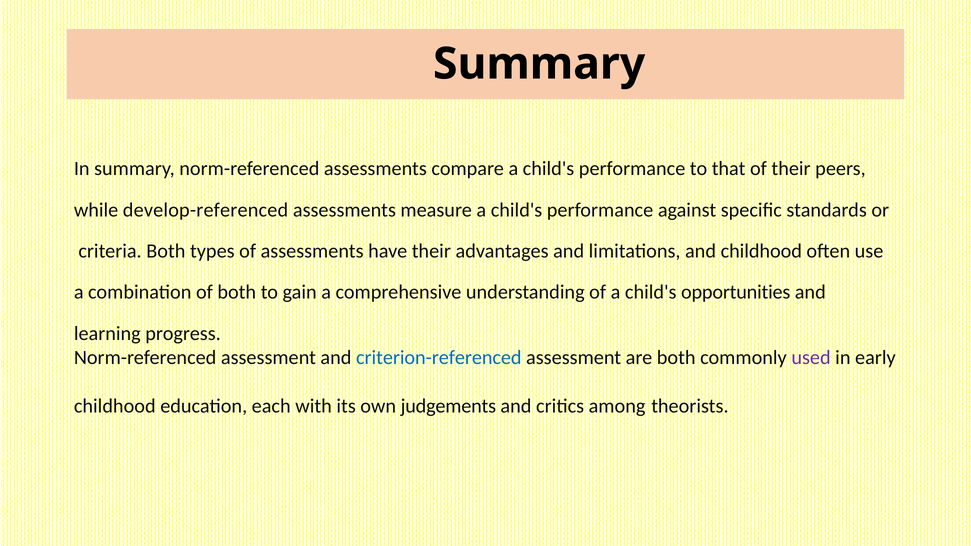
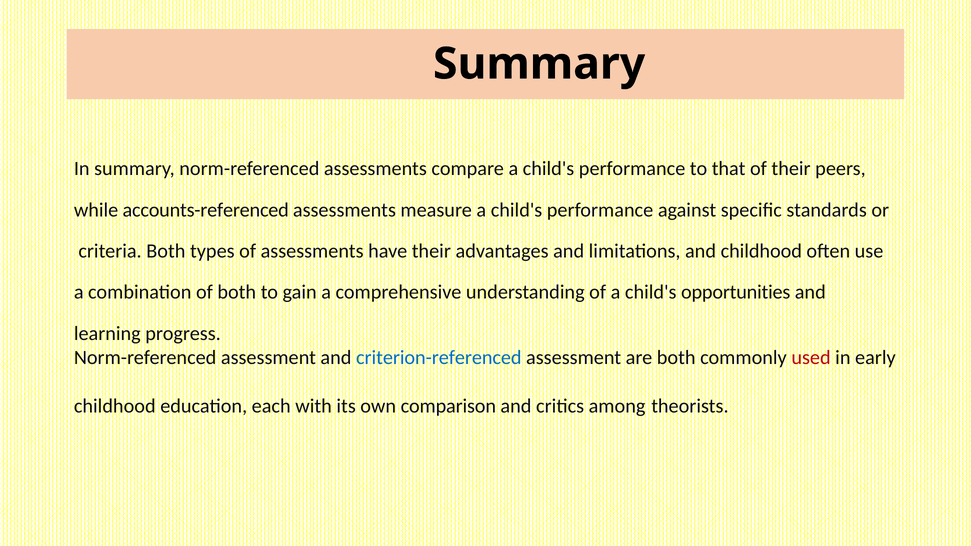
develop-referenced: develop-referenced -> accounts-referenced
used colour: purple -> red
judgements: judgements -> comparison
